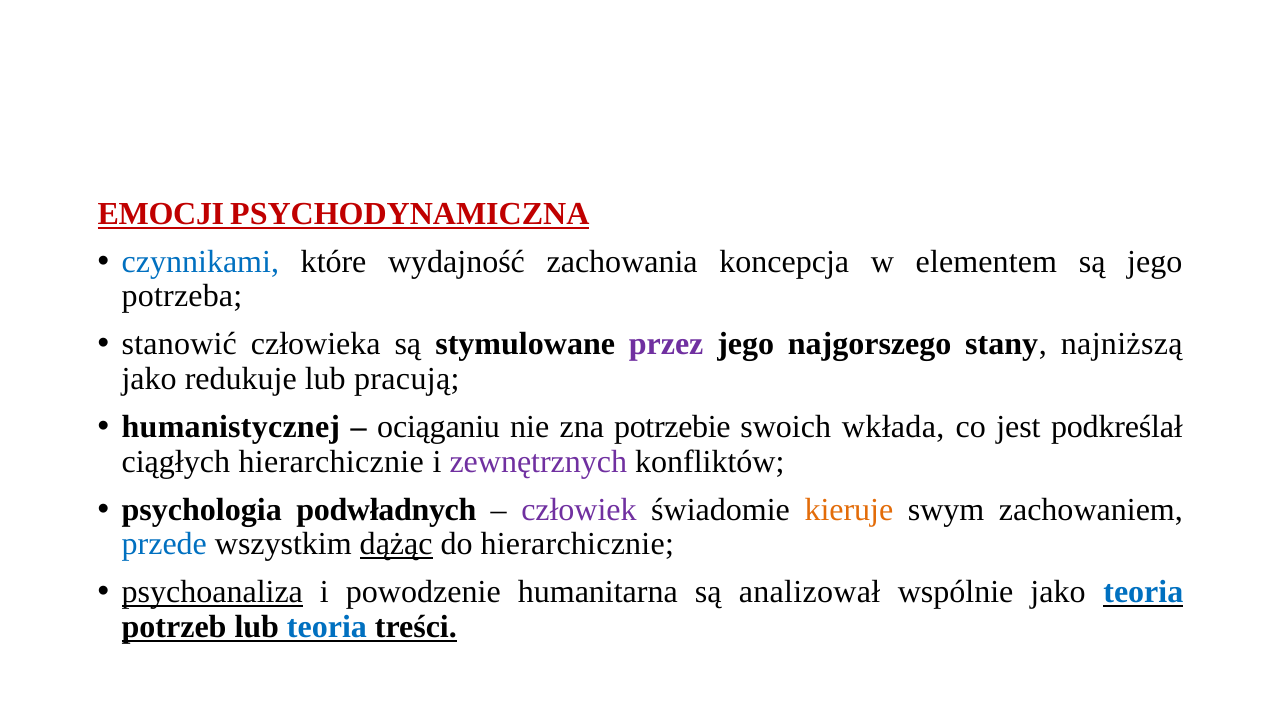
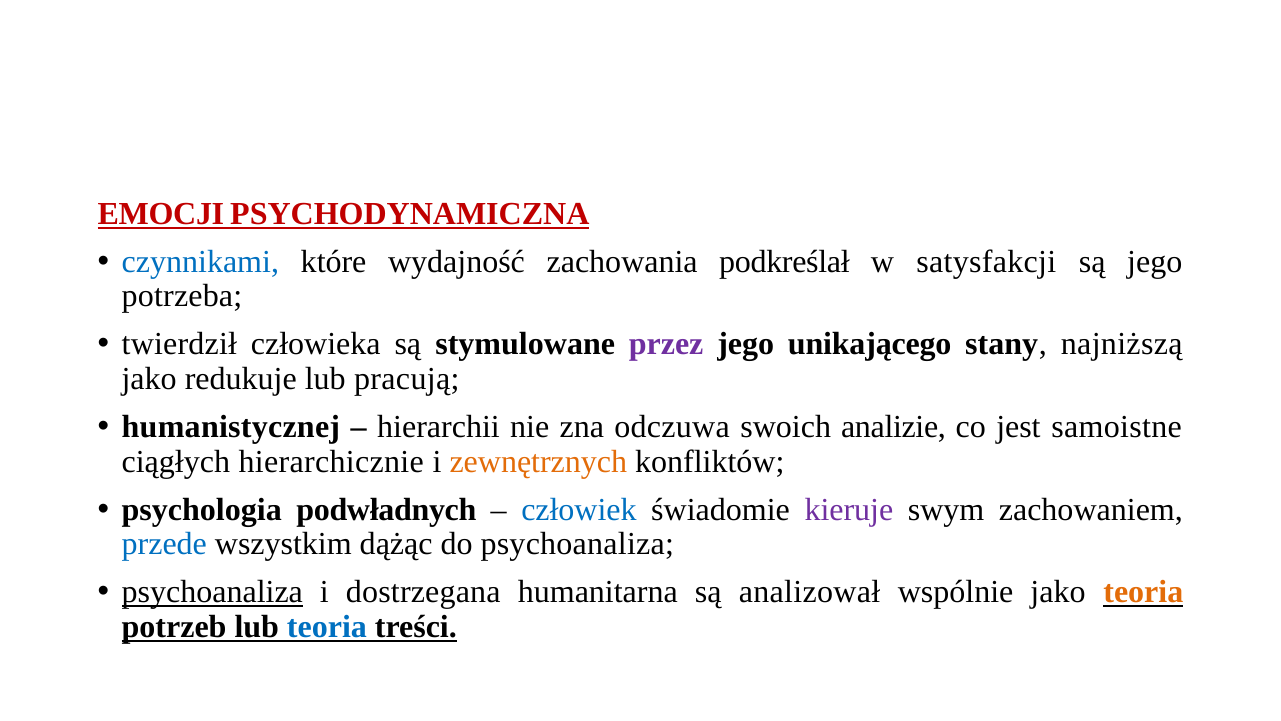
koncepcja: koncepcja -> podkreślał
elementem: elementem -> satysfakcji
stanowić: stanowić -> twierdził
najgorszego: najgorszego -> unikającego
ociąganiu: ociąganiu -> hierarchii
potrzebie: potrzebie -> odczuwa
wkłada: wkłada -> analizie
podkreślał: podkreślał -> samoistne
zewnętrznych colour: purple -> orange
człowiek colour: purple -> blue
kieruje colour: orange -> purple
dążąc underline: present -> none
do hierarchicznie: hierarchicznie -> psychoanaliza
powodzenie: powodzenie -> dostrzegana
teoria at (1143, 592) colour: blue -> orange
